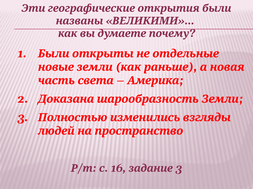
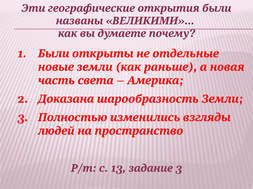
16: 16 -> 13
